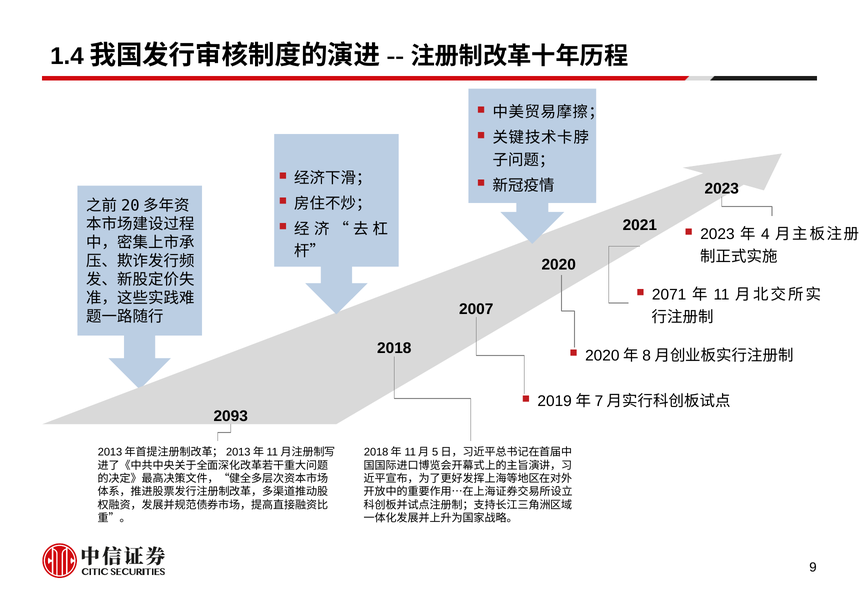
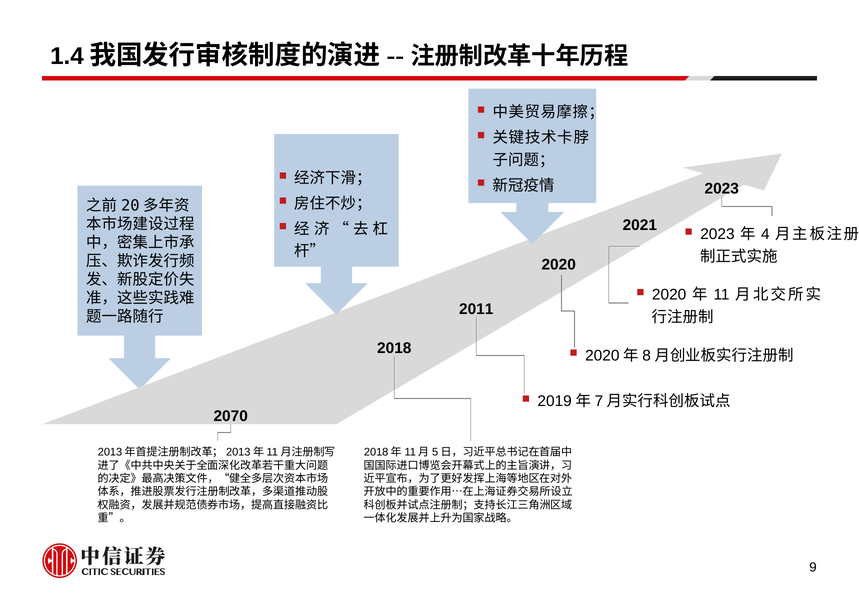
2071 at (669, 295): 2071 -> 2020
2007: 2007 -> 2011
2093: 2093 -> 2070
